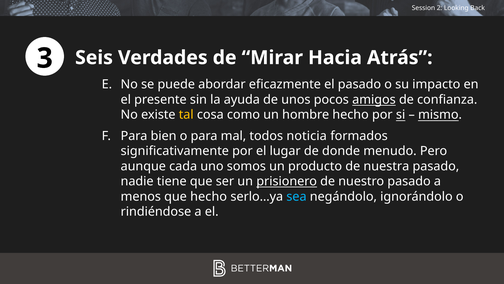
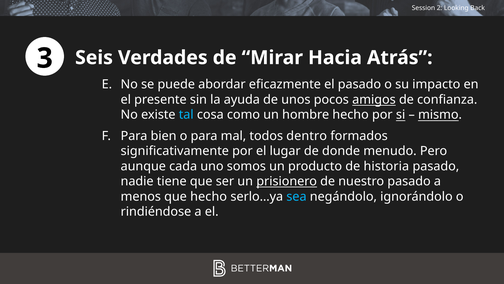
tal colour: yellow -> light blue
noticia: noticia -> dentro
nuestra: nuestra -> historia
